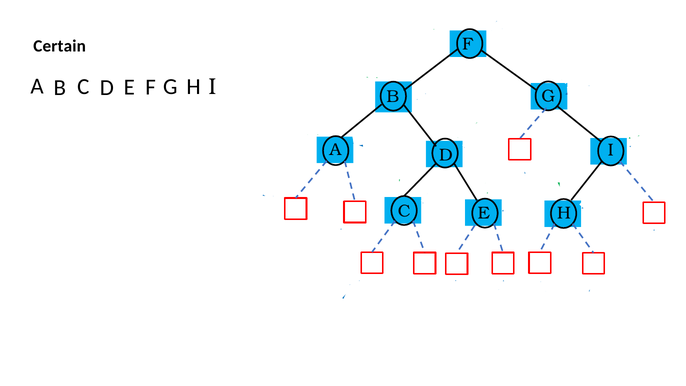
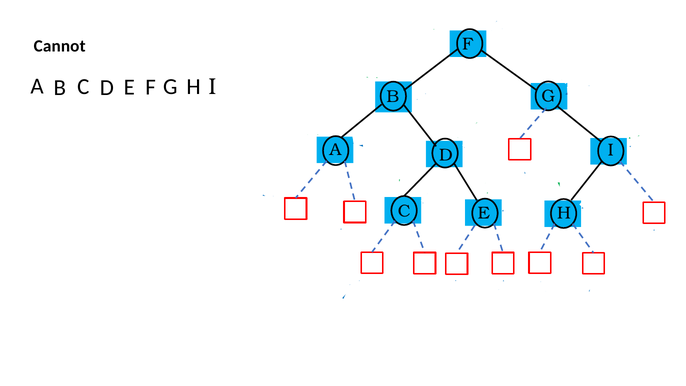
Certain: Certain -> Cannot
